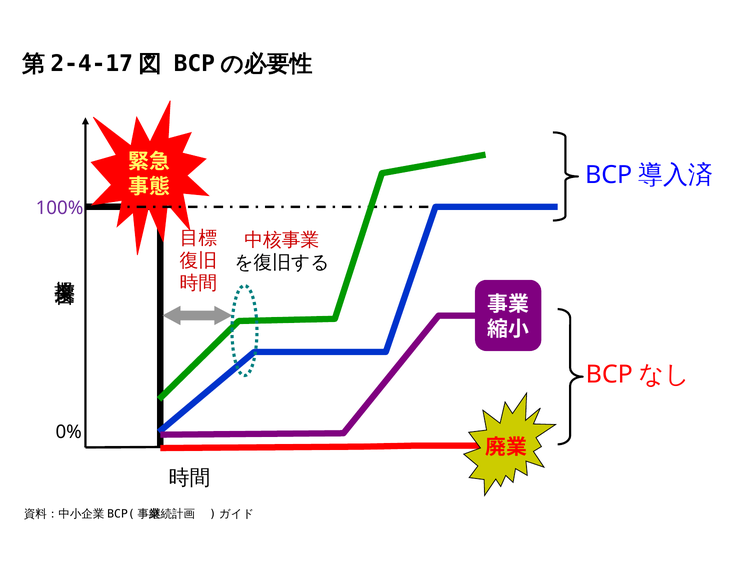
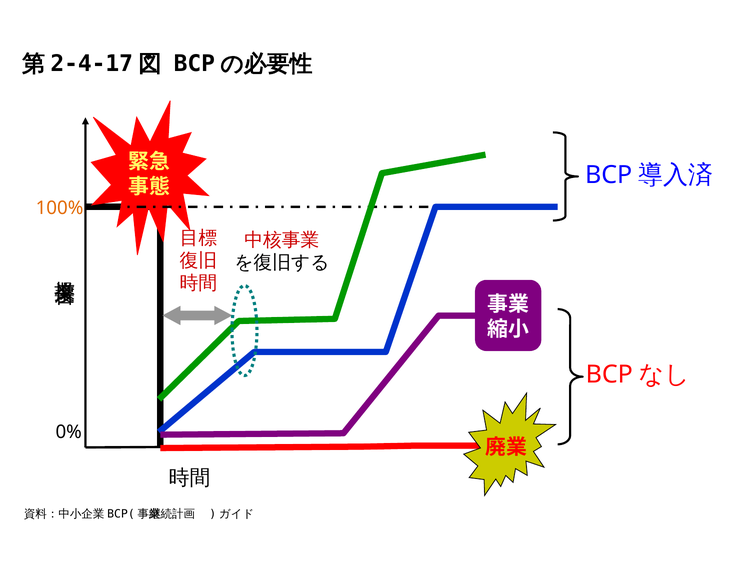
100% colour: purple -> orange
